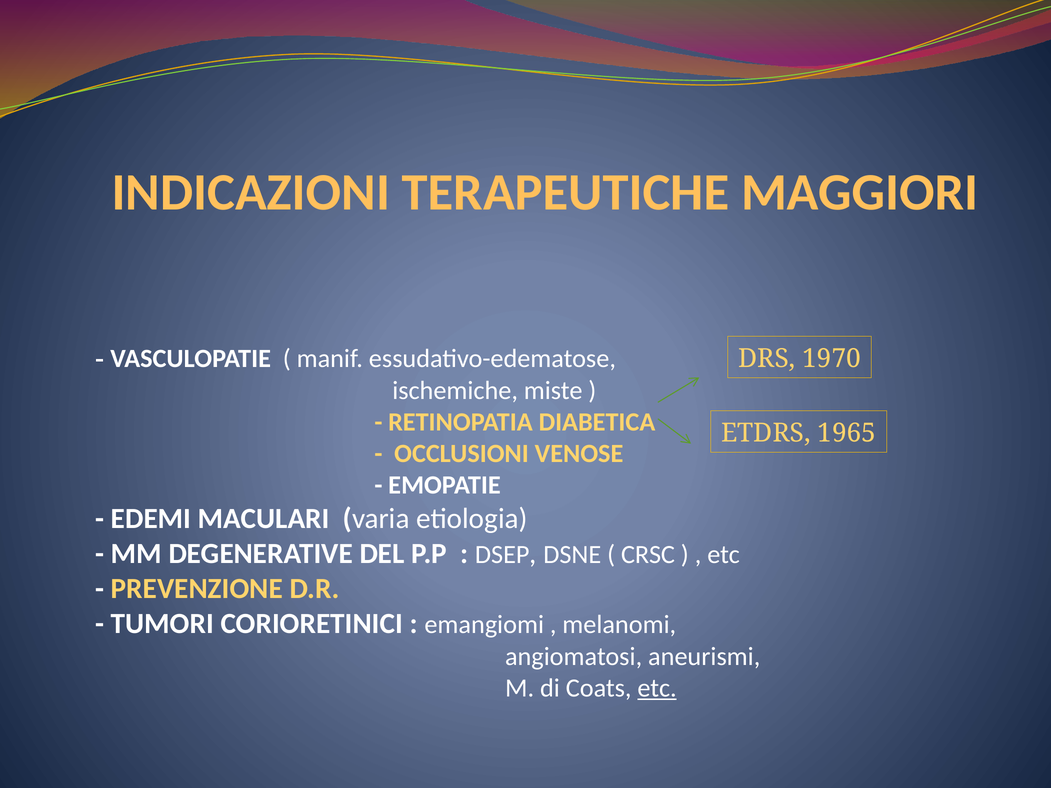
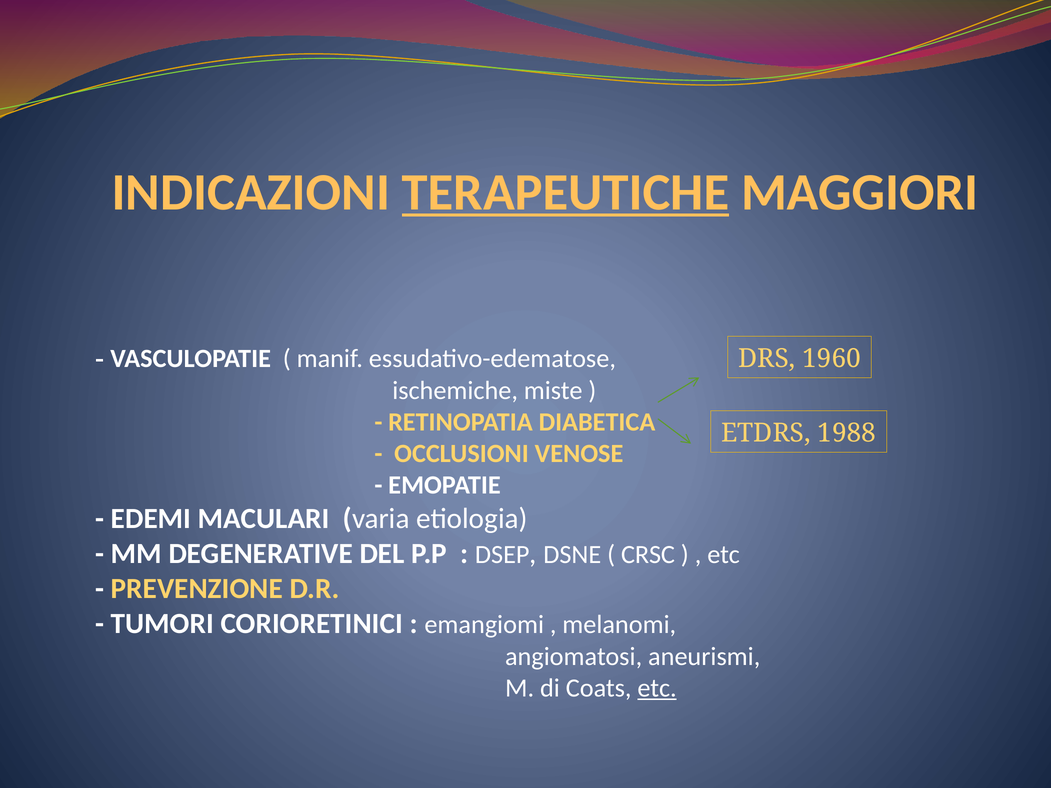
TERAPEUTICHE underline: none -> present
1970: 1970 -> 1960
1965: 1965 -> 1988
